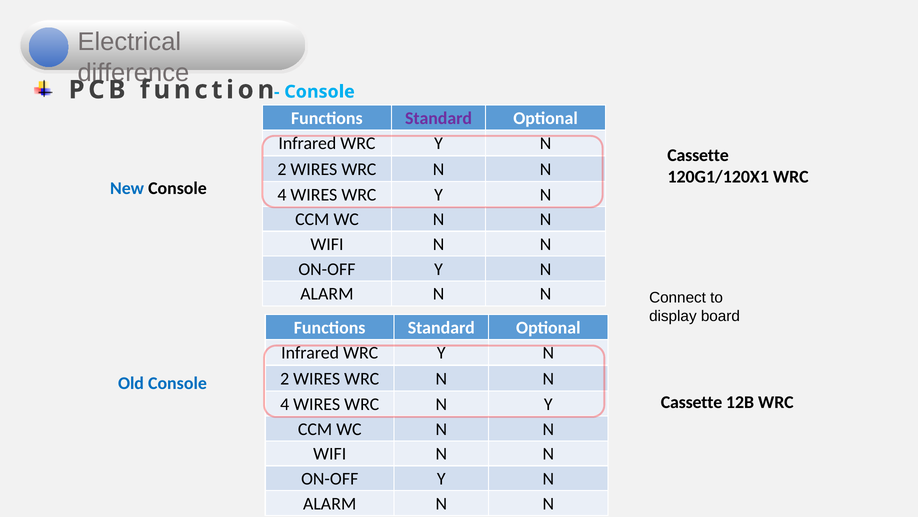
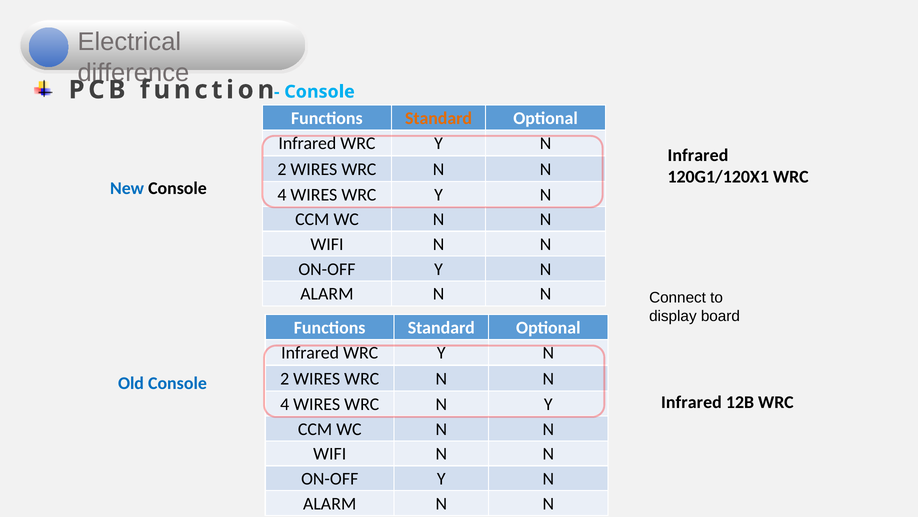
Standard at (439, 118) colour: purple -> orange
Cassette at (698, 155): Cassette -> Infrared
Cassette at (692, 402): Cassette -> Infrared
